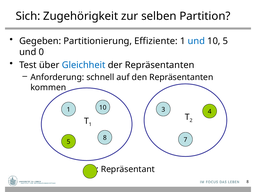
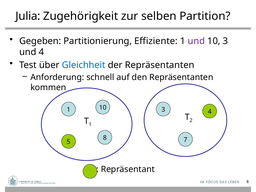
Sich: Sich -> Julia
und at (196, 41) colour: blue -> purple
10 5: 5 -> 3
und 0: 0 -> 4
